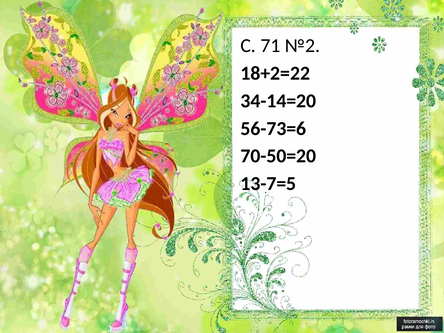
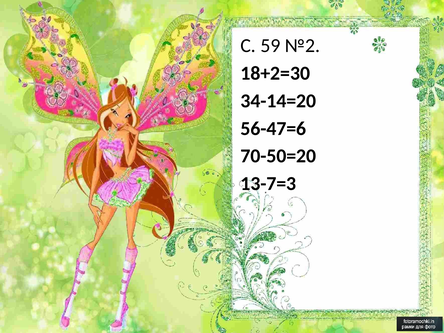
71: 71 -> 59
18+2=22: 18+2=22 -> 18+2=30
56-73=6: 56-73=6 -> 56-47=6
13-7=5: 13-7=5 -> 13-7=3
